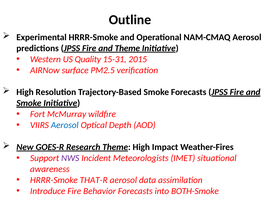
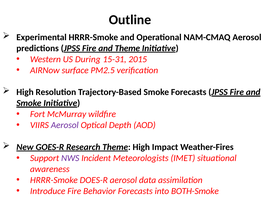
Quality: Quality -> During
Aerosol at (65, 125) colour: blue -> purple
THAT-R: THAT-R -> DOES-R
